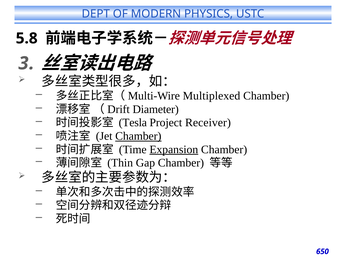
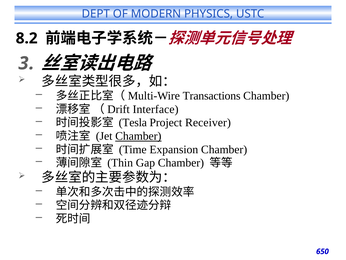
5.8: 5.8 -> 8.2
Multiplexed: Multiplexed -> Transactions
Diameter: Diameter -> Interface
Expansion underline: present -> none
